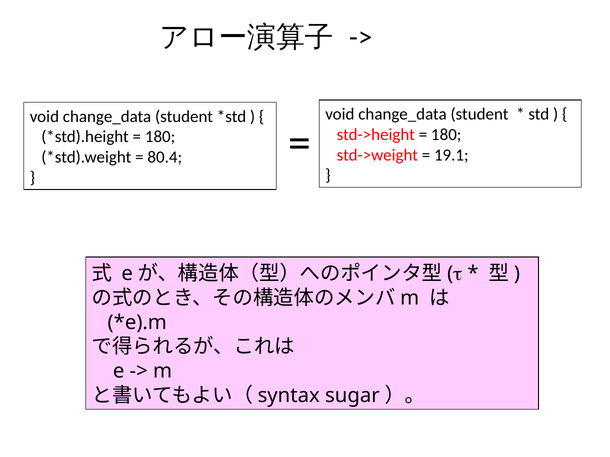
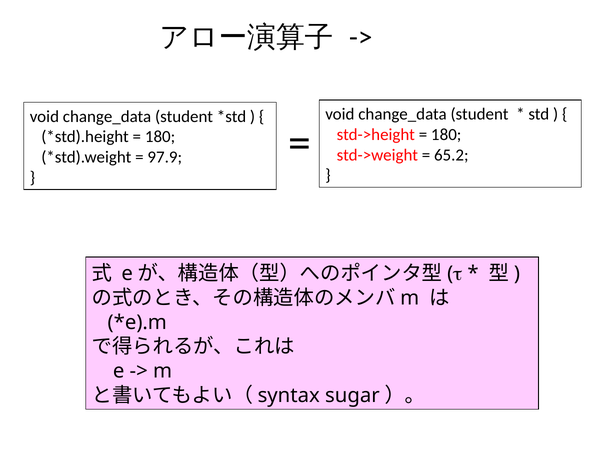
19.1: 19.1 -> 65.2
80.4: 80.4 -> 97.9
